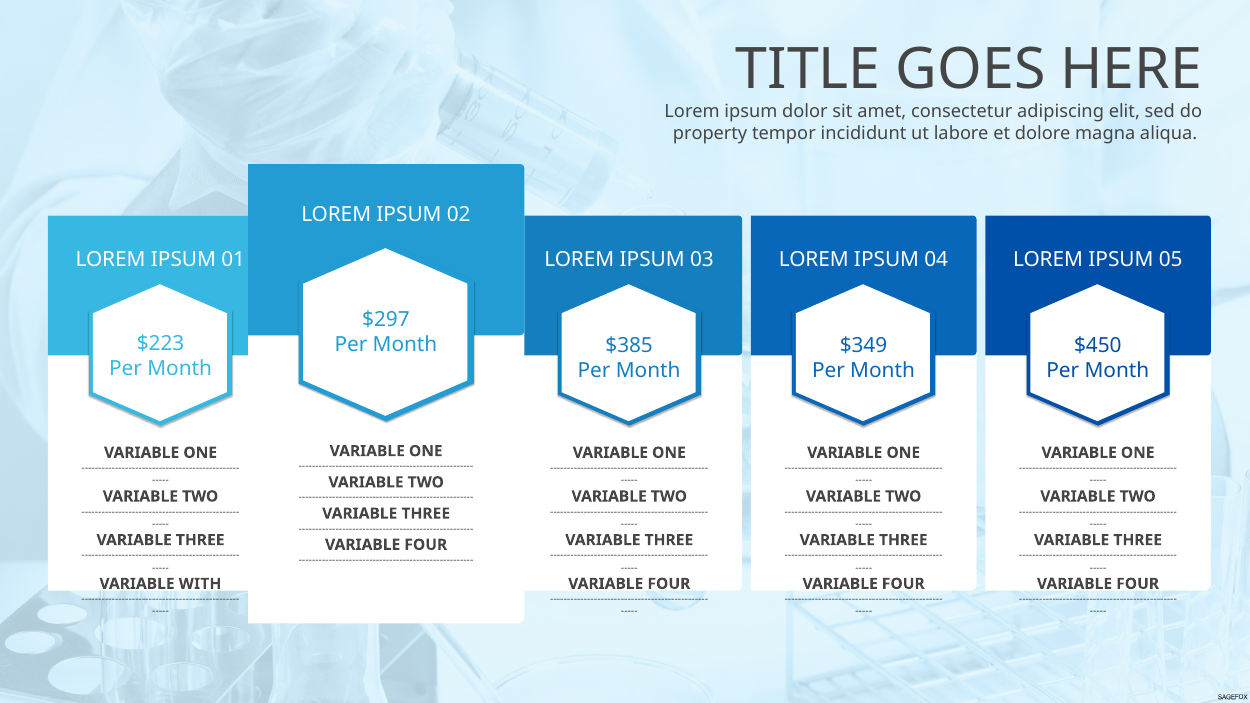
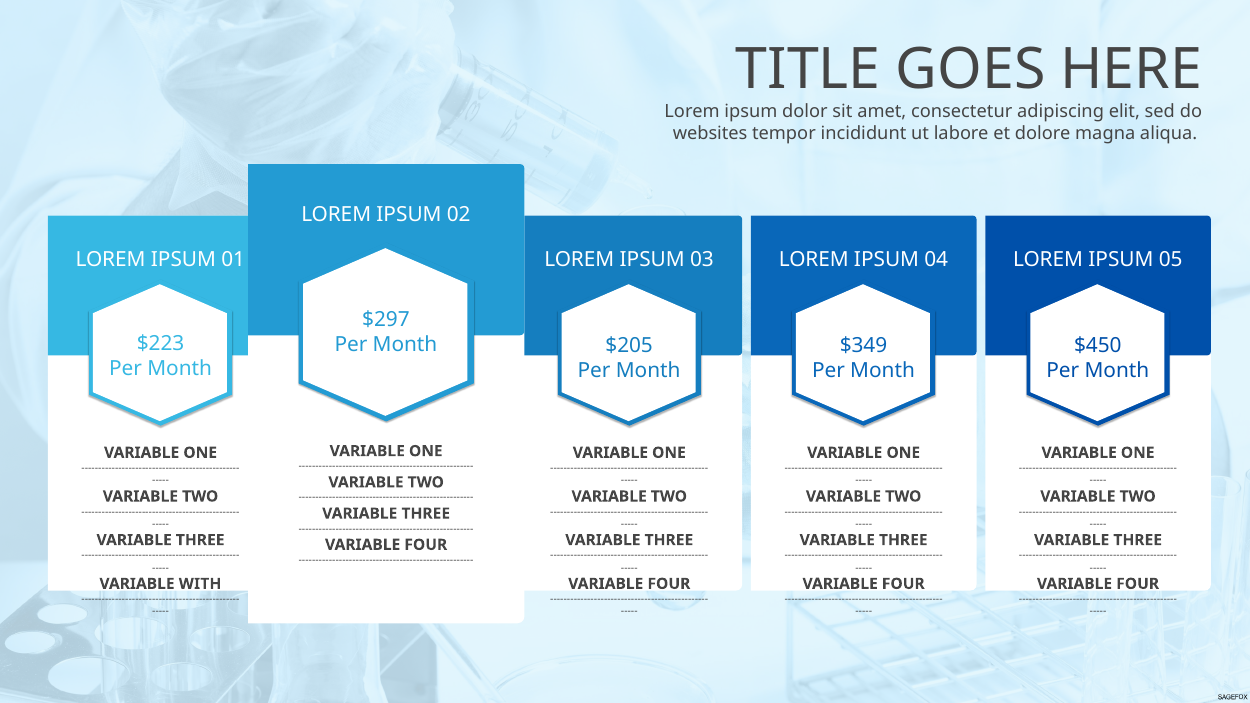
property: property -> websites
$385: $385 -> $205
